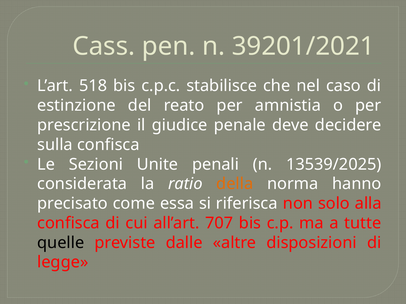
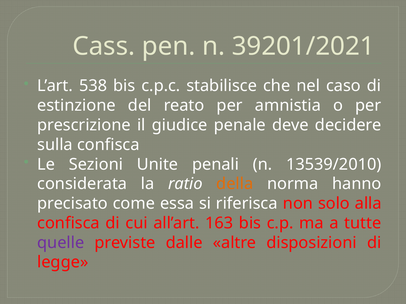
518: 518 -> 538
13539/2025: 13539/2025 -> 13539/2010
707: 707 -> 163
quelle colour: black -> purple
